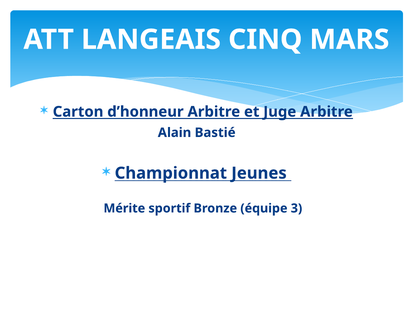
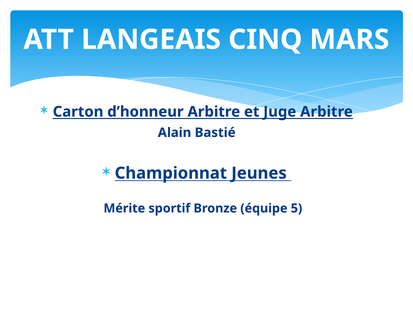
3: 3 -> 5
